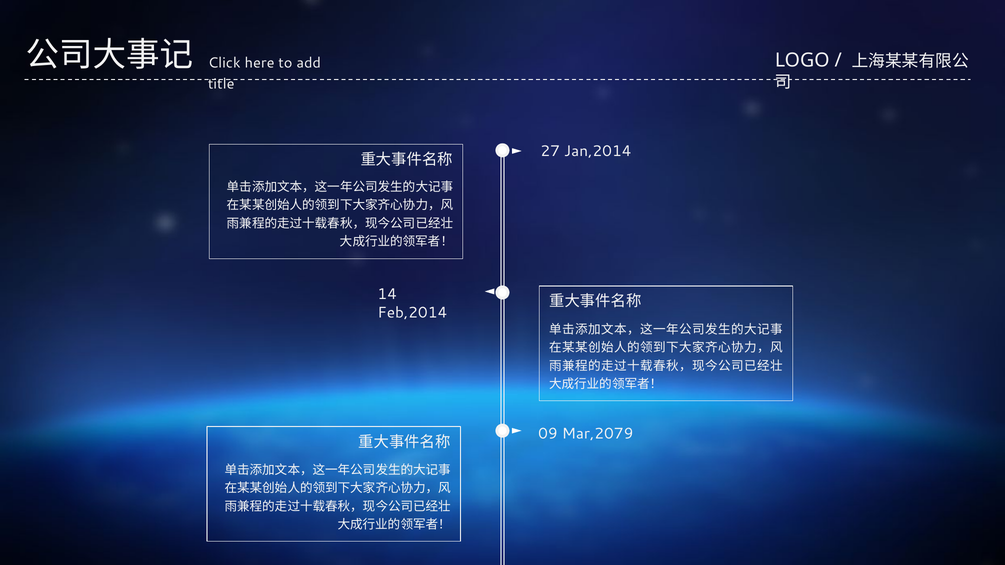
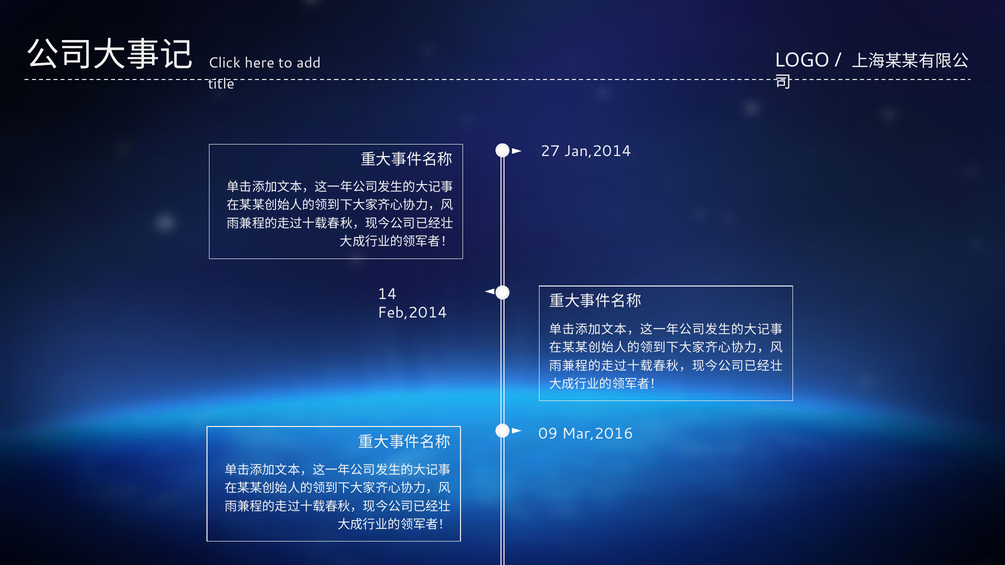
Mar,2079: Mar,2079 -> Mar,2016
